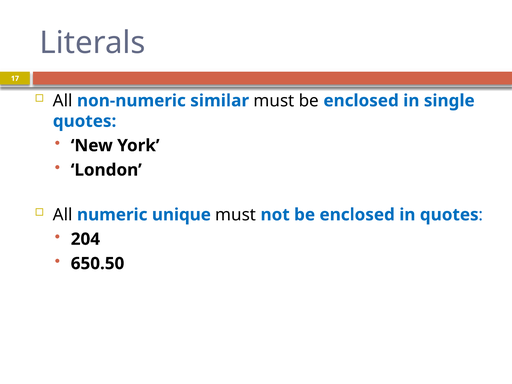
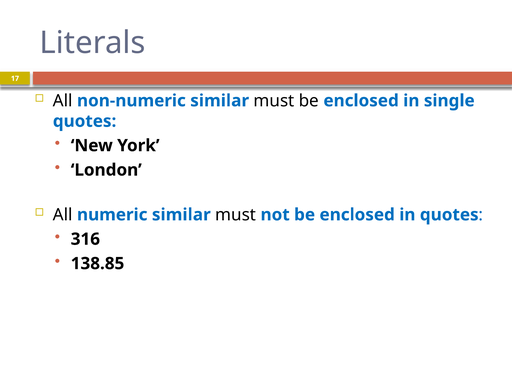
numeric unique: unique -> similar
204: 204 -> 316
650.50: 650.50 -> 138.85
